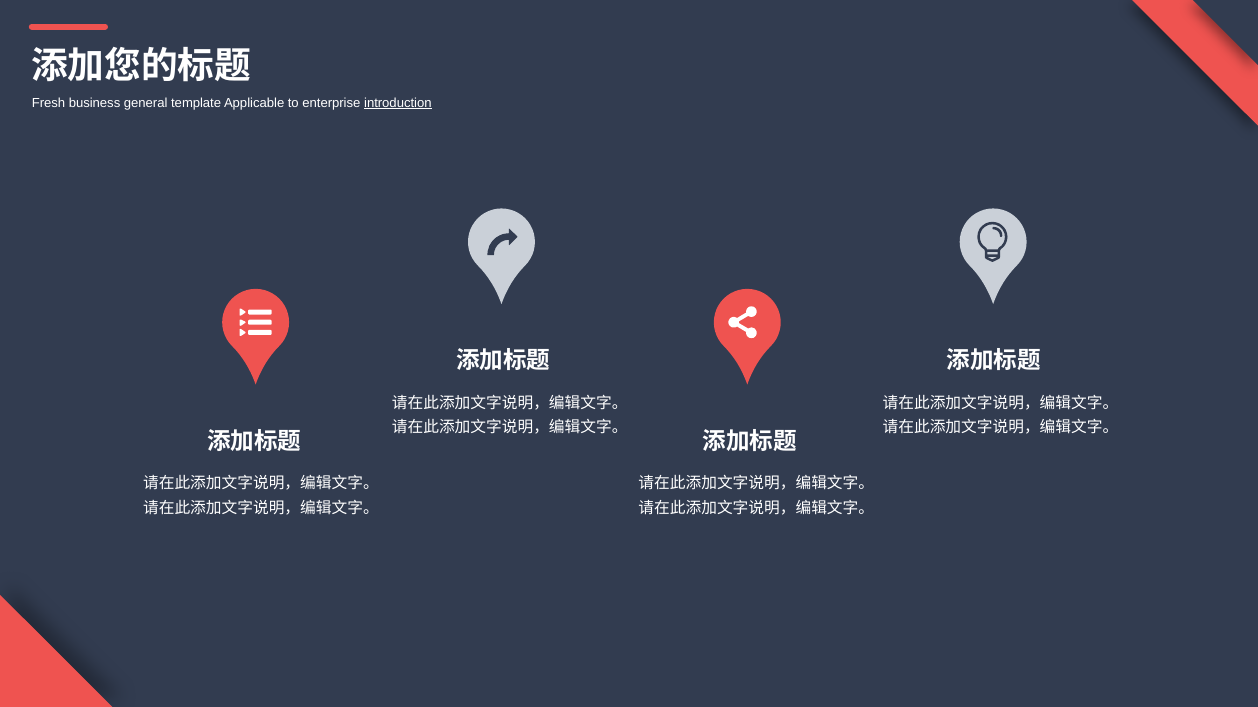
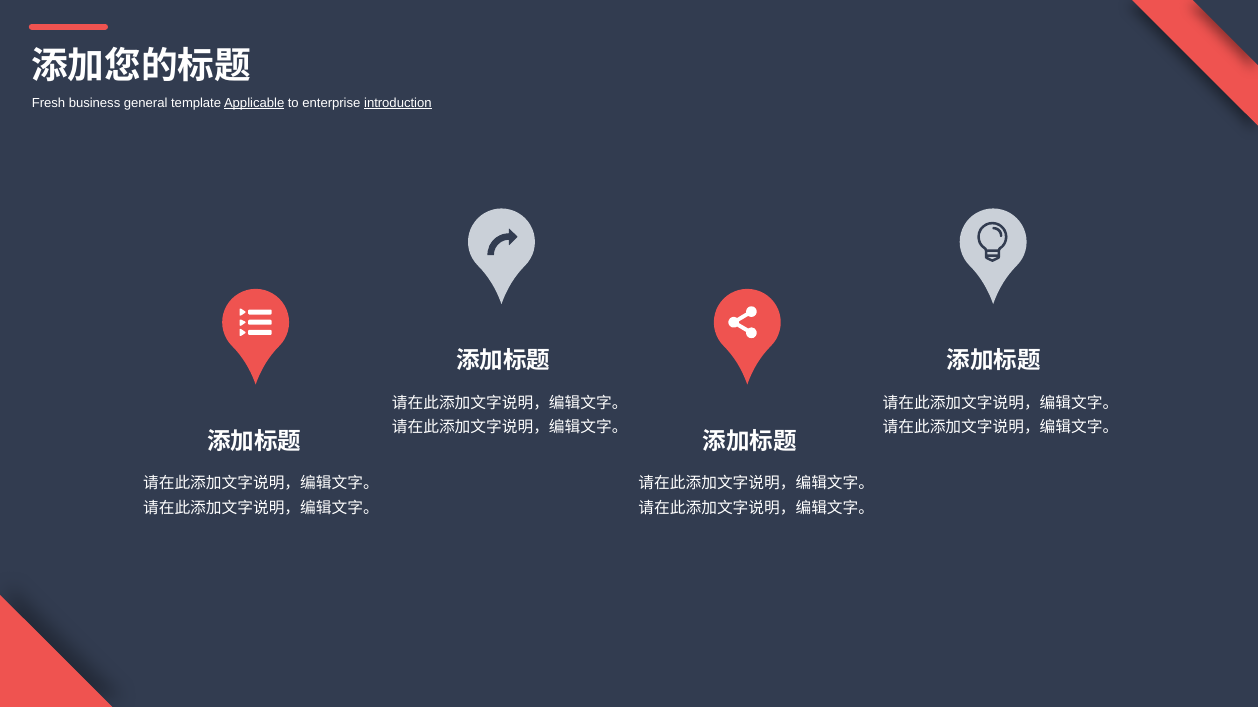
Applicable underline: none -> present
